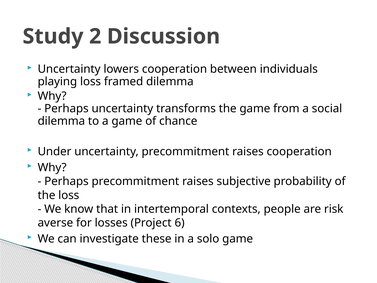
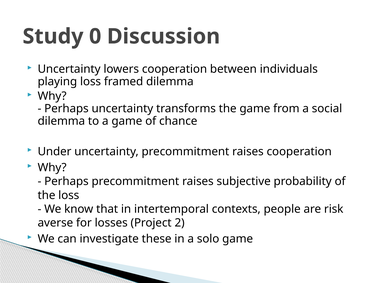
2: 2 -> 0
6: 6 -> 2
